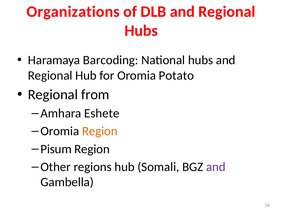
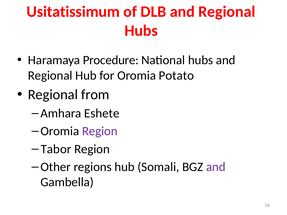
Organizations: Organizations -> Usitatissimum
Barcoding: Barcoding -> Procedure
Region at (100, 131) colour: orange -> purple
Pisum: Pisum -> Tabor
